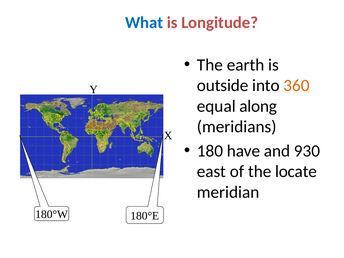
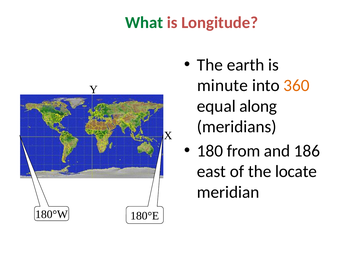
What colour: blue -> green
outside: outside -> minute
have: have -> from
930: 930 -> 186
